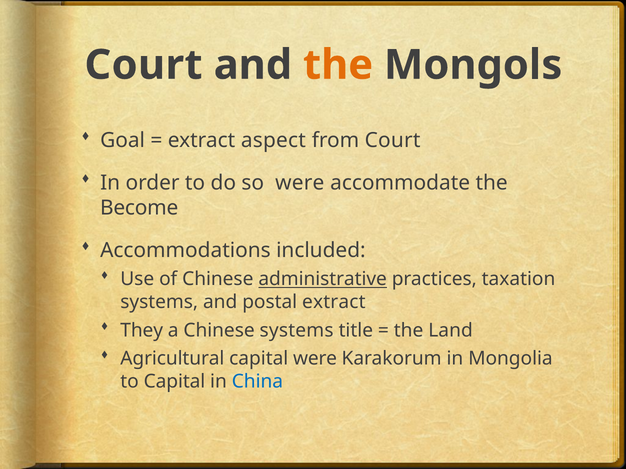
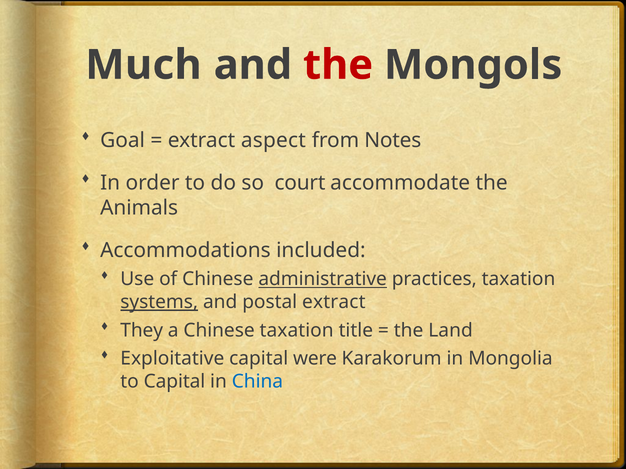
Court at (144, 65): Court -> Much
the at (338, 65) colour: orange -> red
from Court: Court -> Notes
were at (300, 183): were -> court
Become: Become -> Animals
systems at (159, 302) underline: none -> present
Chinese systems: systems -> taxation
Agricultural: Agricultural -> Exploitative
